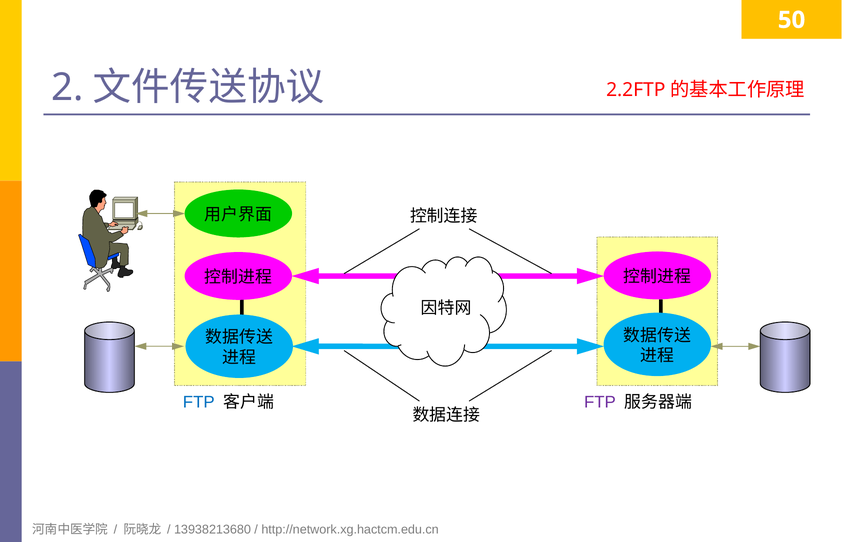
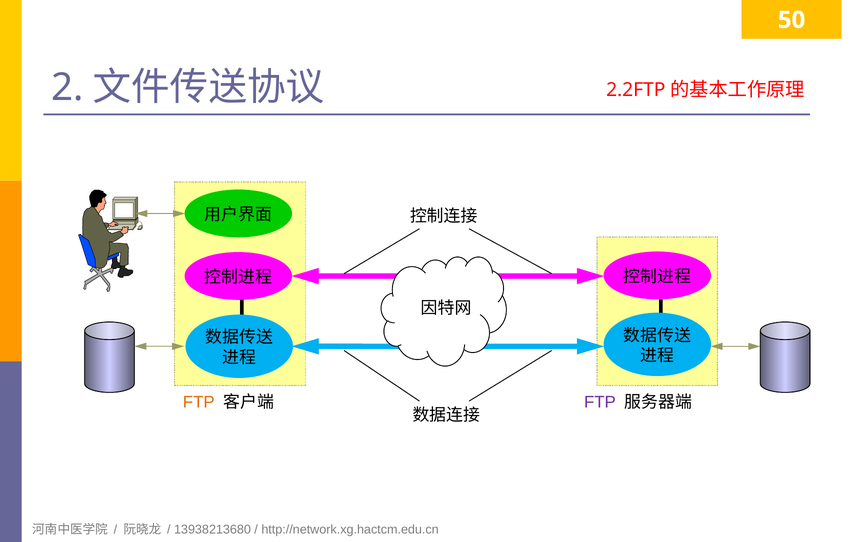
FTP at (199, 402) colour: blue -> orange
